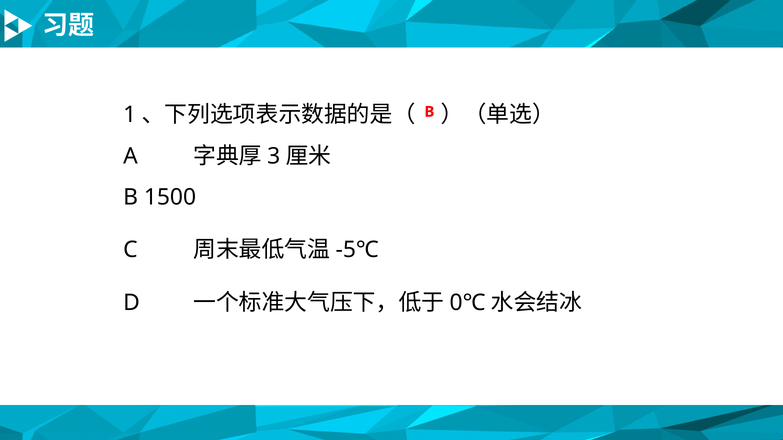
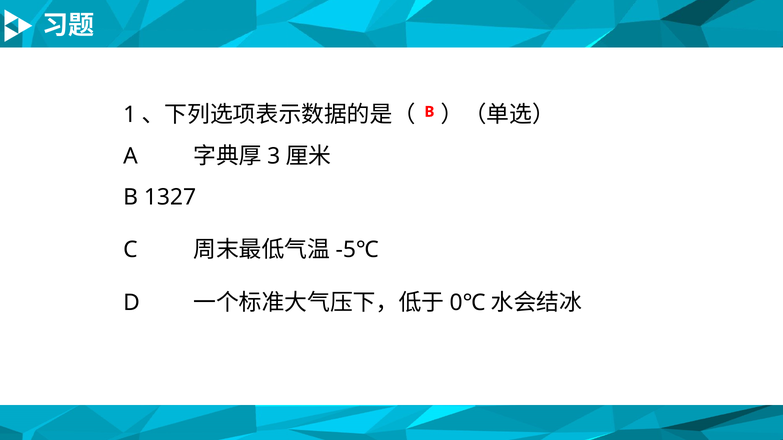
1500: 1500 -> 1327
